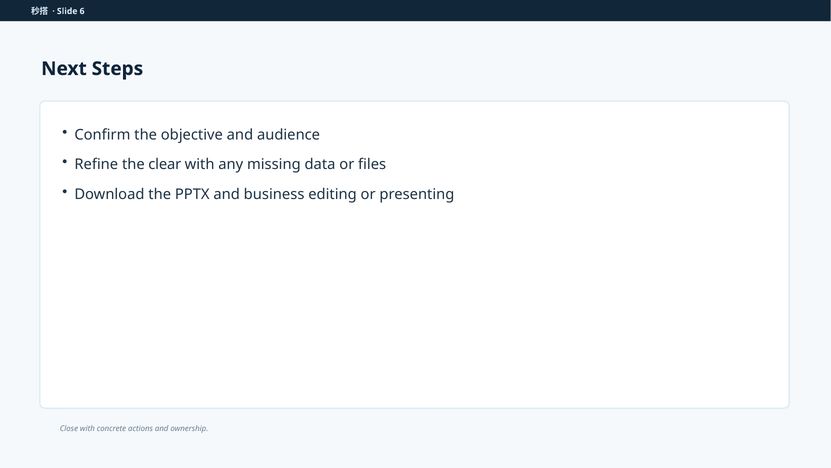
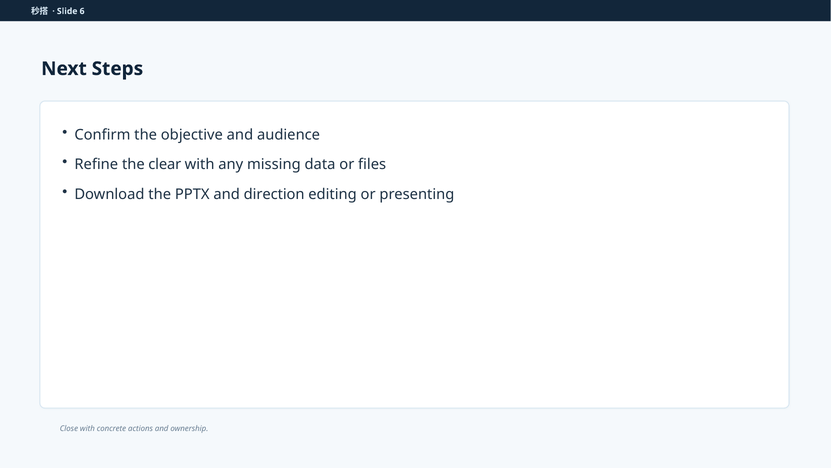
business: business -> direction
